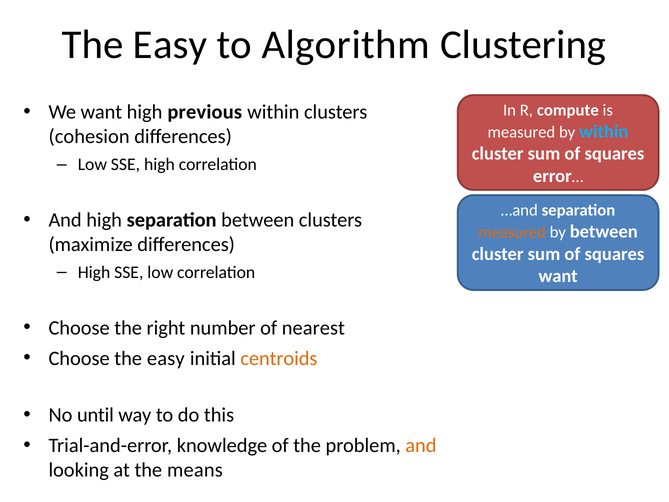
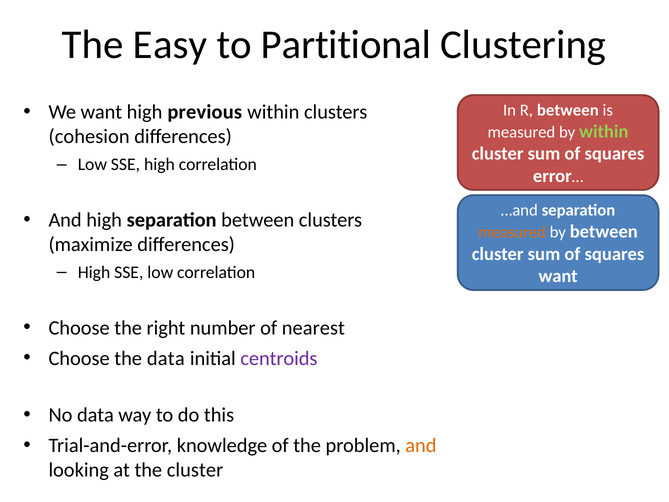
Algorithm: Algorithm -> Partitional
R compute: compute -> between
within at (604, 131) colour: light blue -> light green
Choose the easy: easy -> data
centroids colour: orange -> purple
No until: until -> data
the means: means -> cluster
